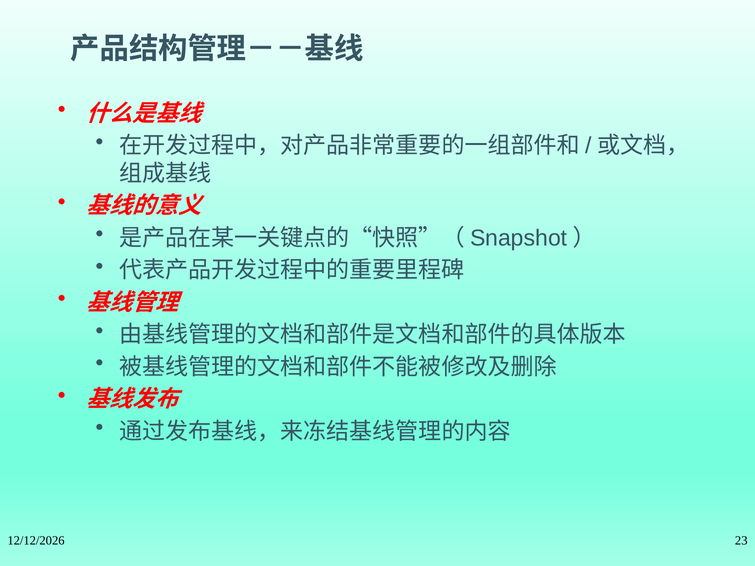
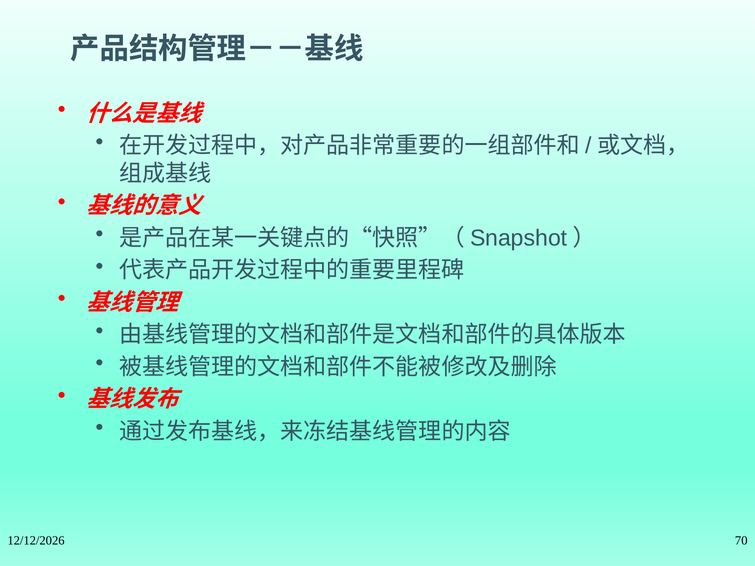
23: 23 -> 70
